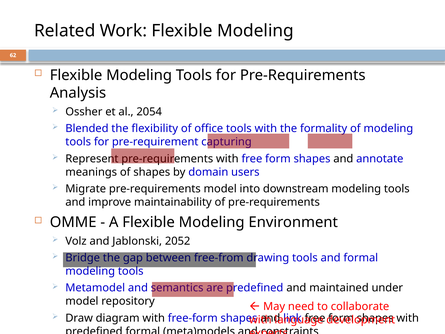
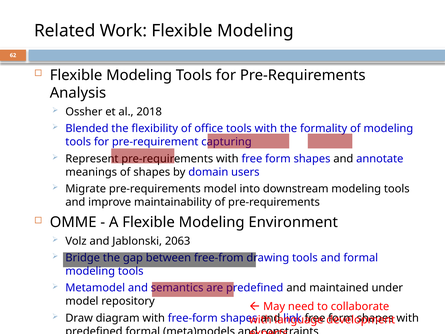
2054: 2054 -> 2018
2052: 2052 -> 2063
